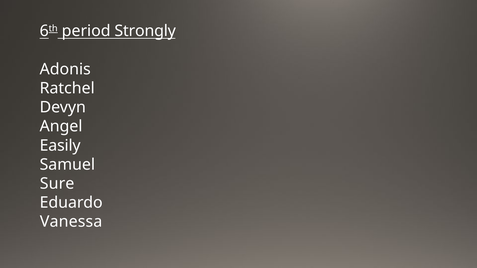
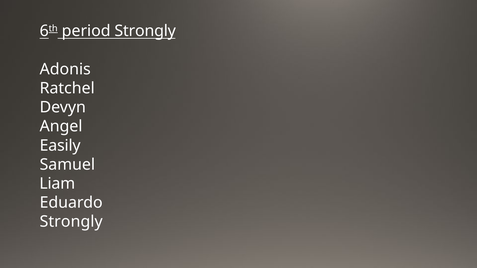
Sure: Sure -> Liam
Vanessa at (71, 222): Vanessa -> Strongly
